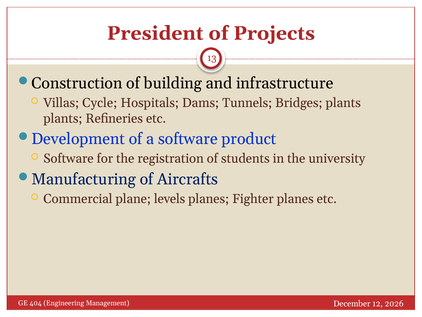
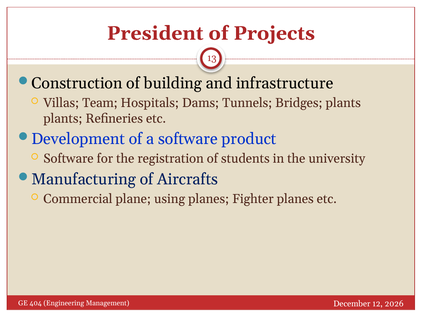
Cycle: Cycle -> Team
levels: levels -> using
